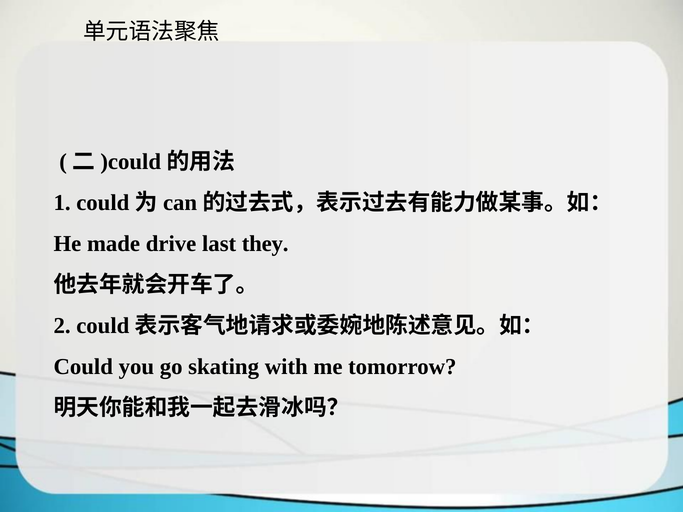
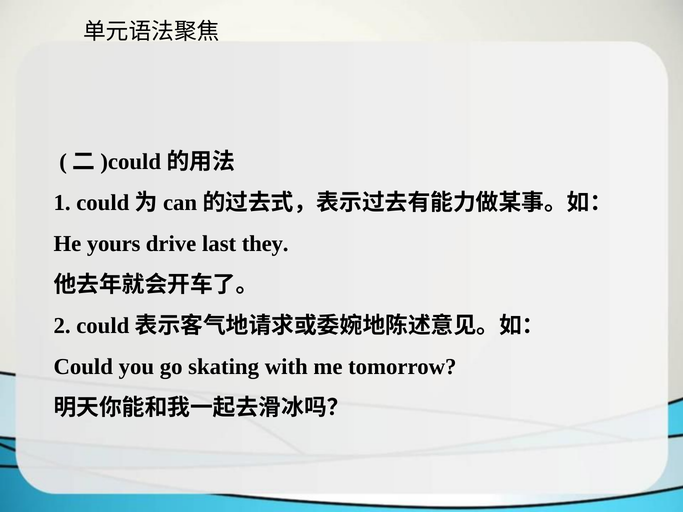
made: made -> yours
